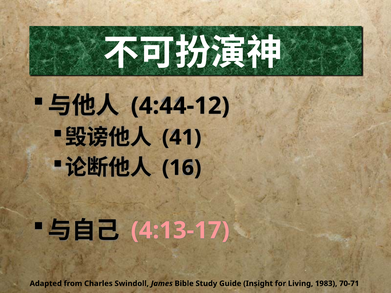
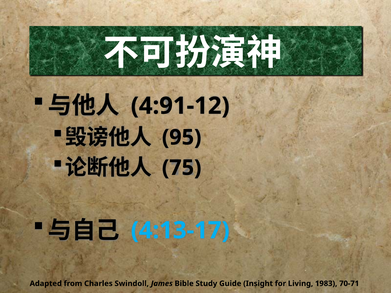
4:44-12: 4:44-12 -> 4:91-12
41: 41 -> 95
16: 16 -> 75
4:13-17 colour: pink -> light blue
